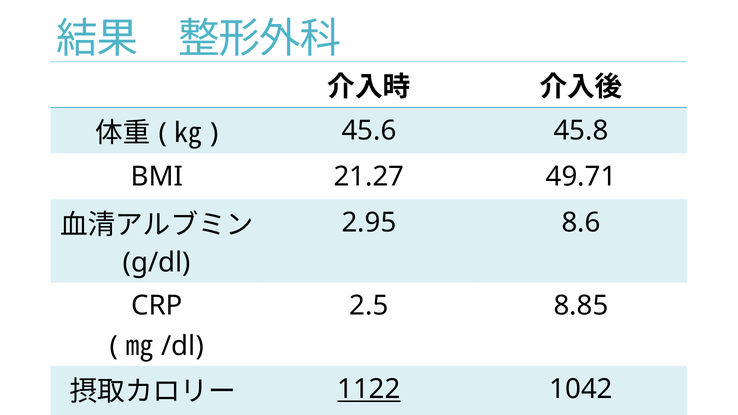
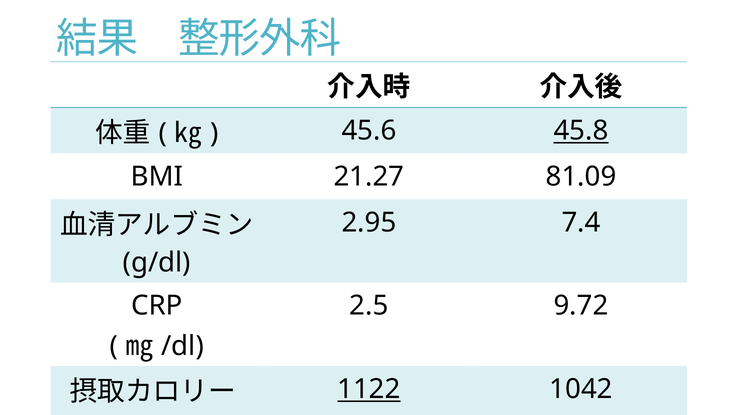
45.8 underline: none -> present
49.71: 49.71 -> 81.09
8.6: 8.6 -> 7.4
8.85: 8.85 -> 9.72
